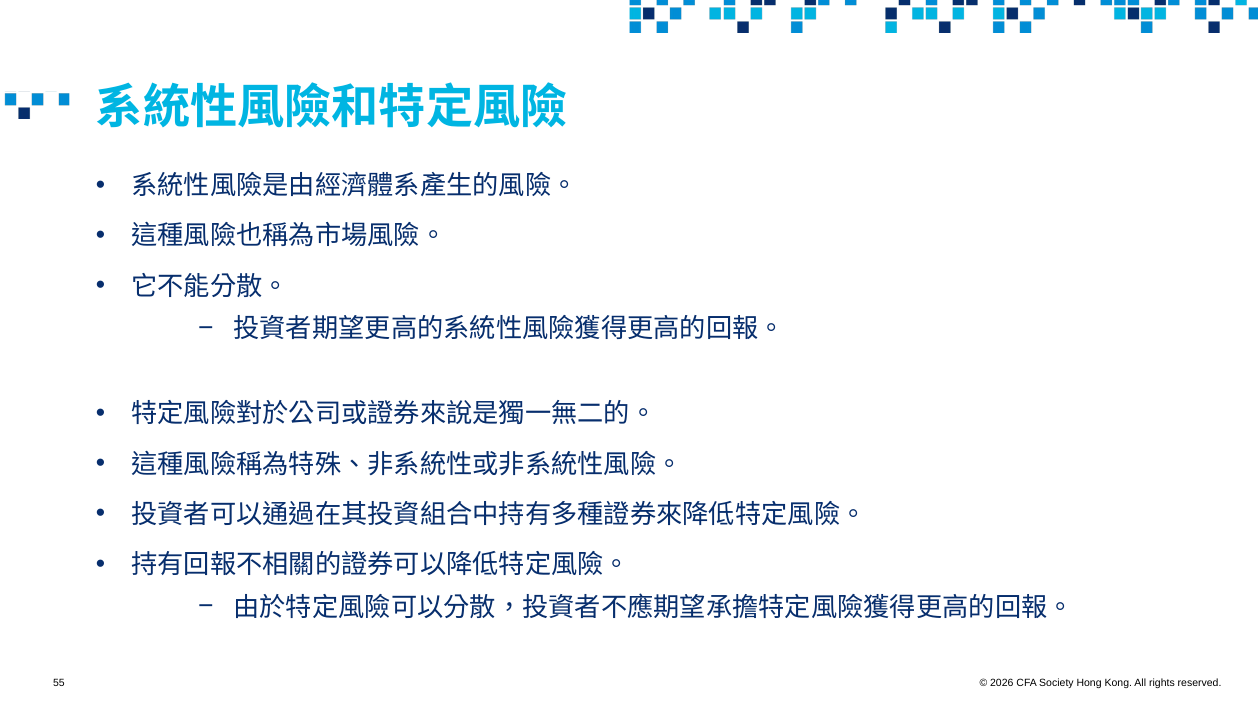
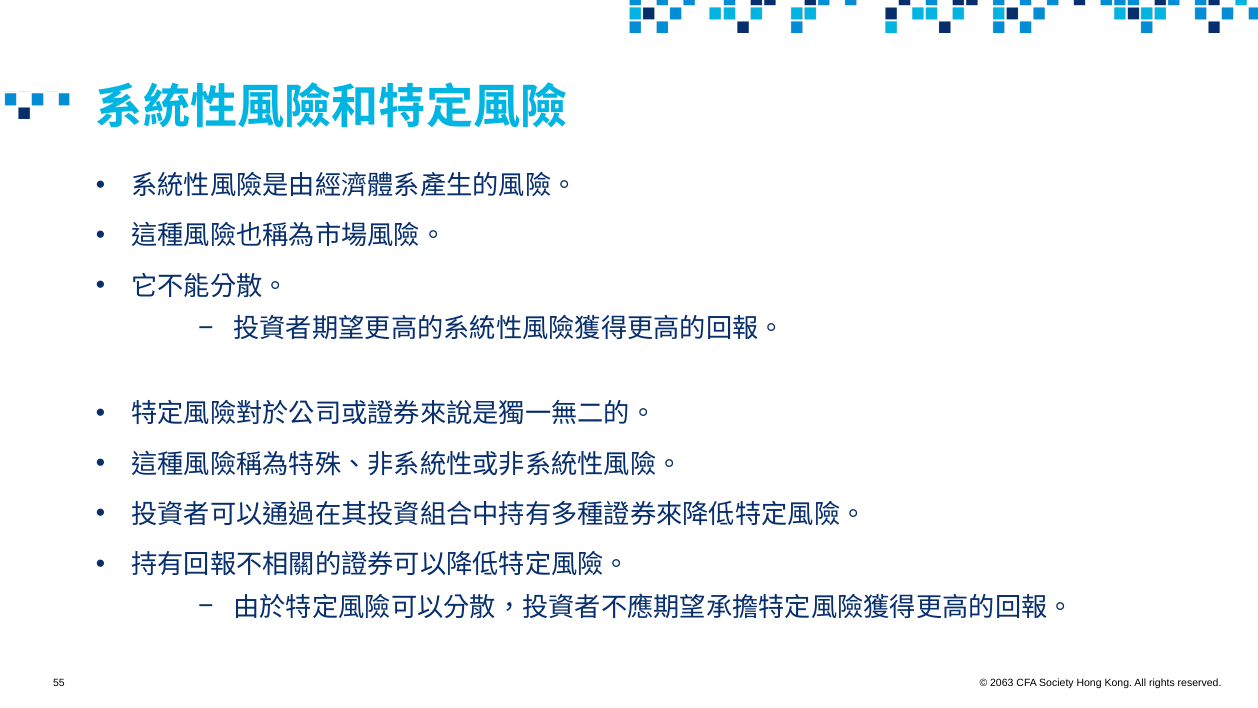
2026: 2026 -> 2063
